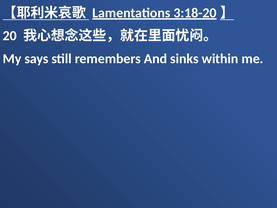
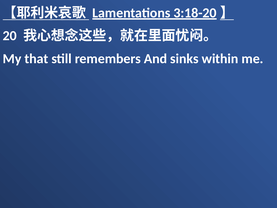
says: says -> that
